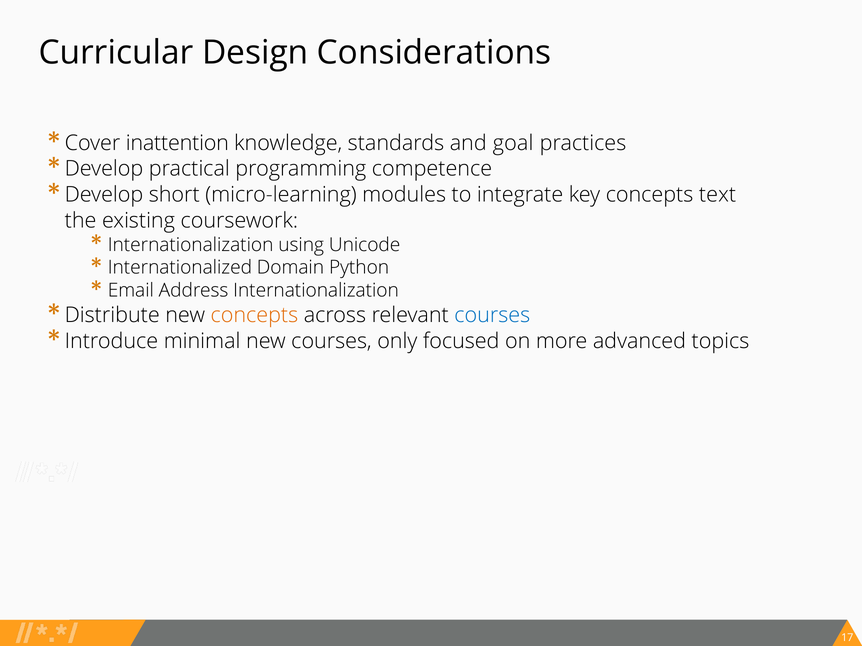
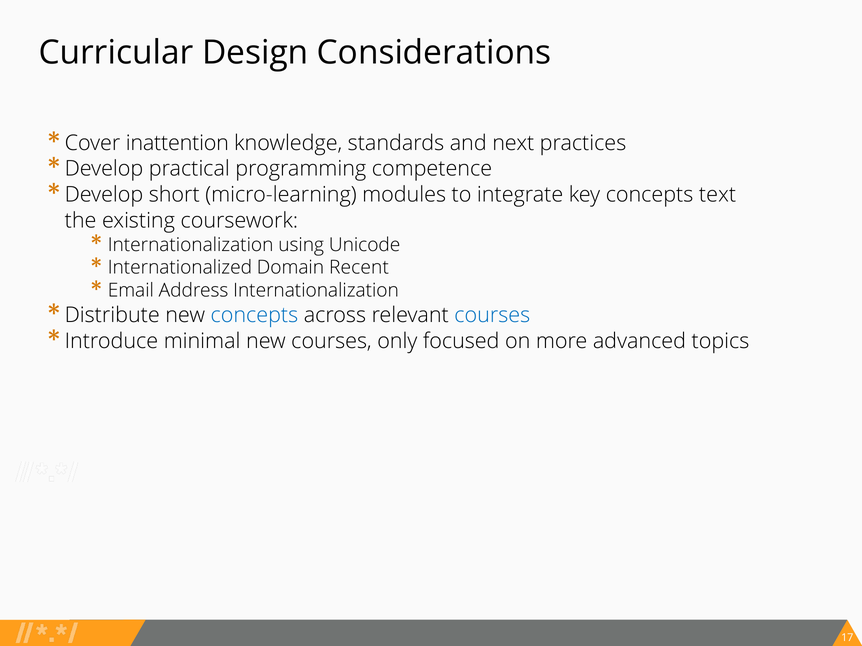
goal: goal -> next
Python: Python -> Recent
concepts at (254, 315) colour: orange -> blue
